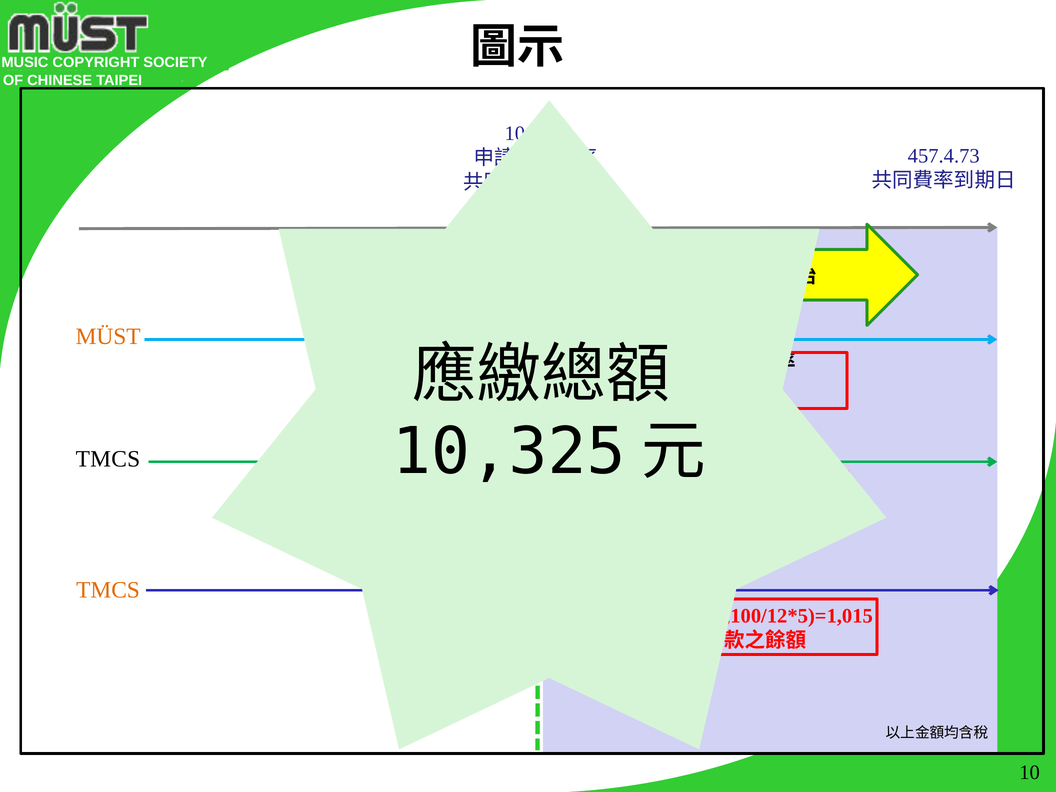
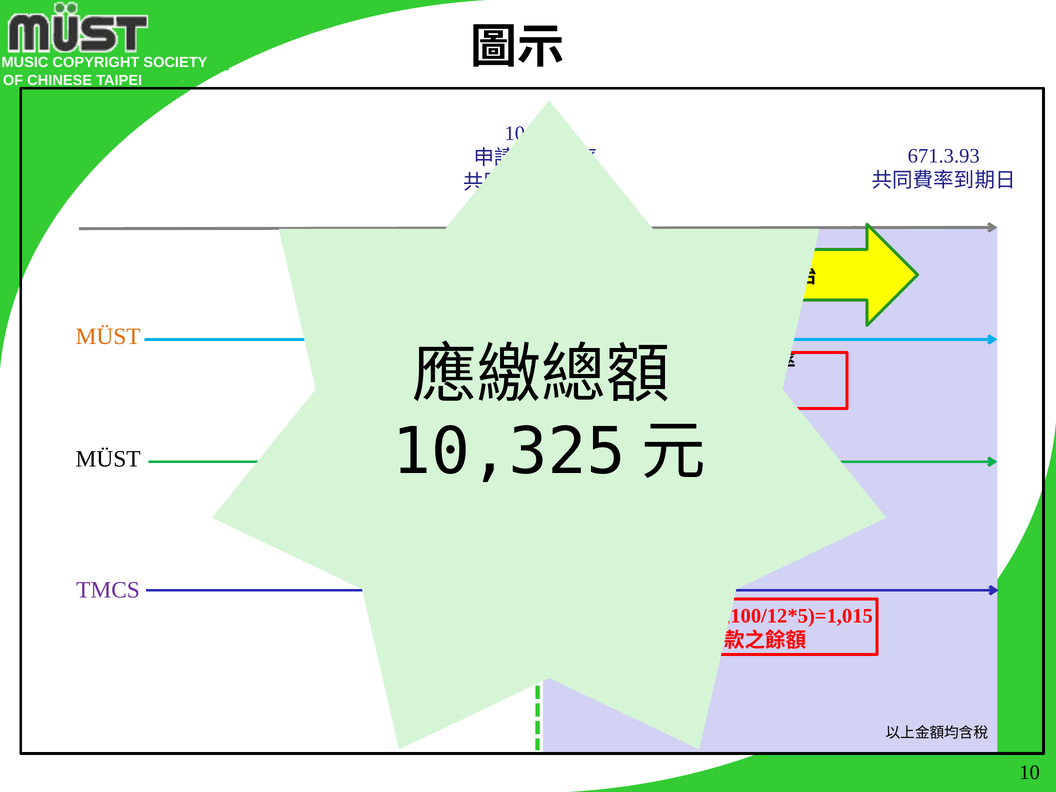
457.4.73: 457.4.73 -> 671.3.93
TMCS at (108, 459): TMCS -> MÜST
TMCS at (108, 590) colour: orange -> purple
